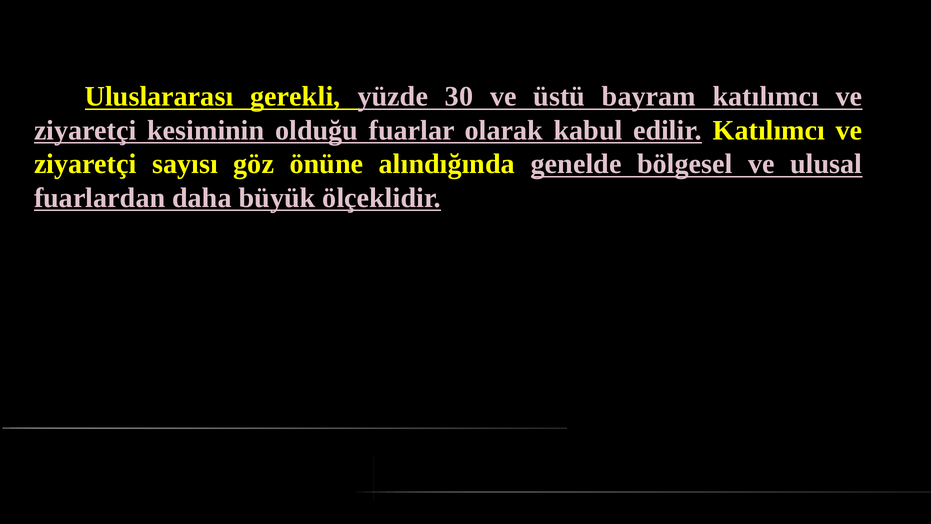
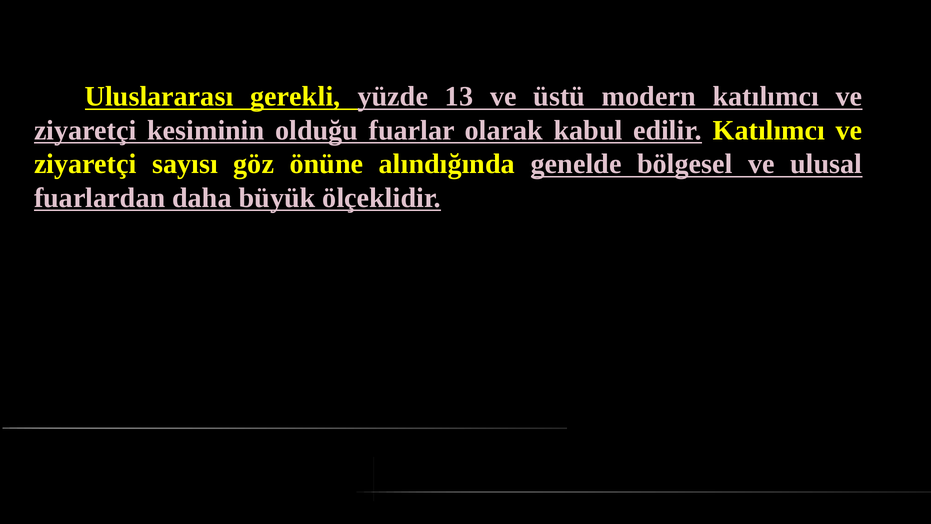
30: 30 -> 13
bayram: bayram -> modern
